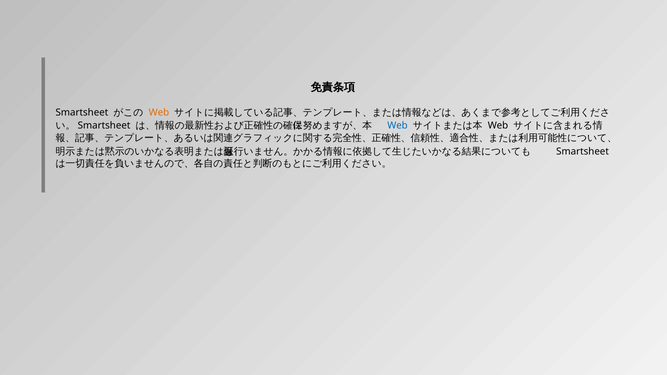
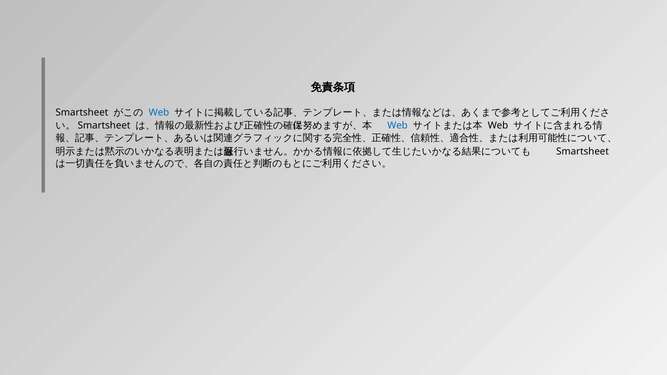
Web at (159, 112) colour: orange -> blue
